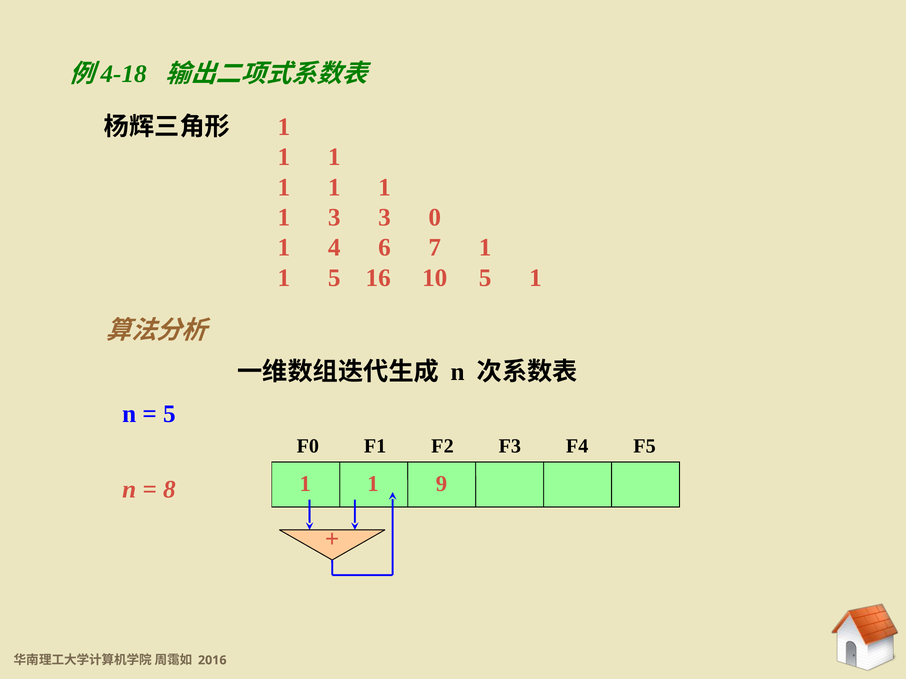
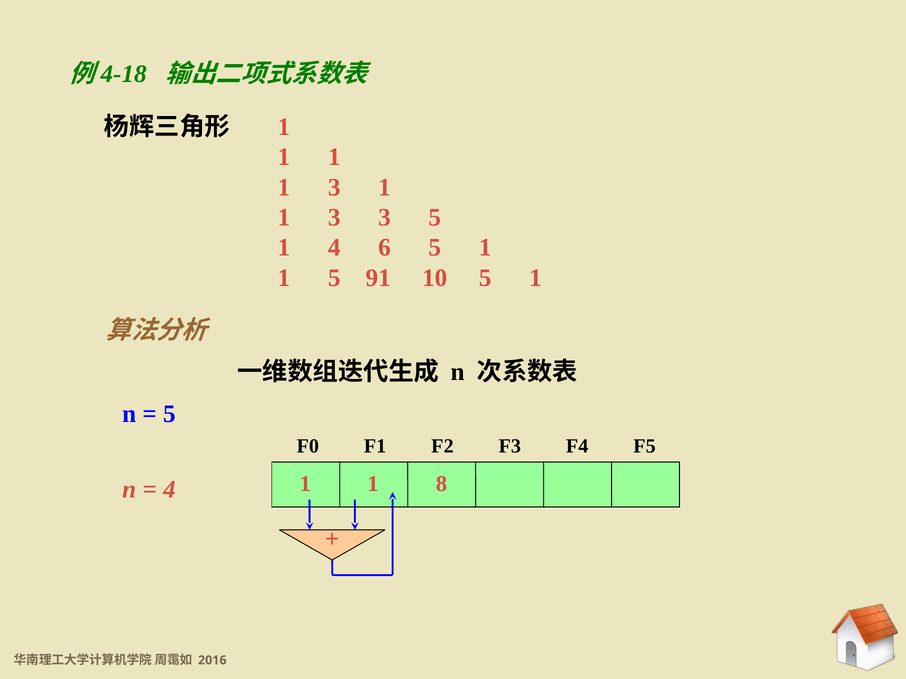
1 at (334, 187): 1 -> 3
3 0: 0 -> 5
6 7: 7 -> 5
16: 16 -> 91
9: 9 -> 8
8 at (169, 490): 8 -> 4
